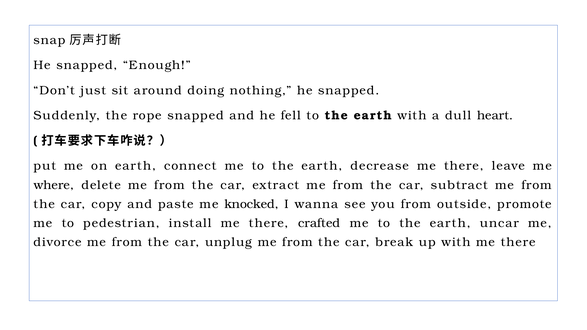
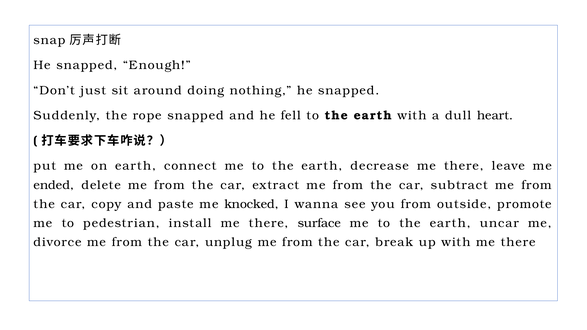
where: where -> ended
crafted: crafted -> surface
